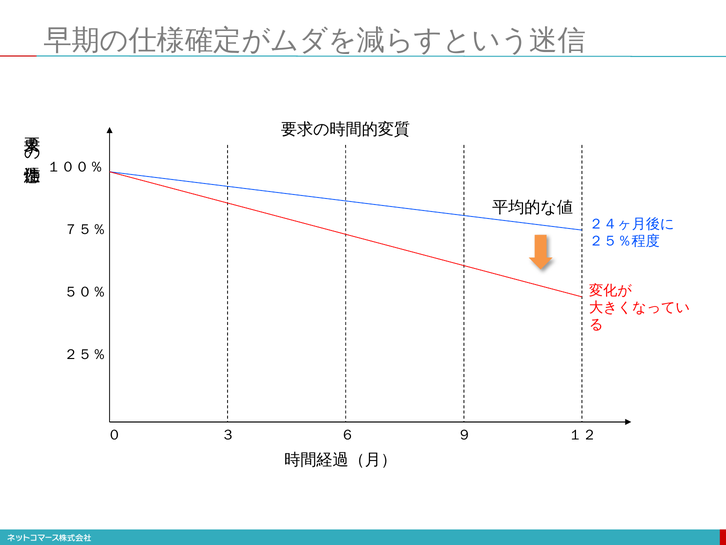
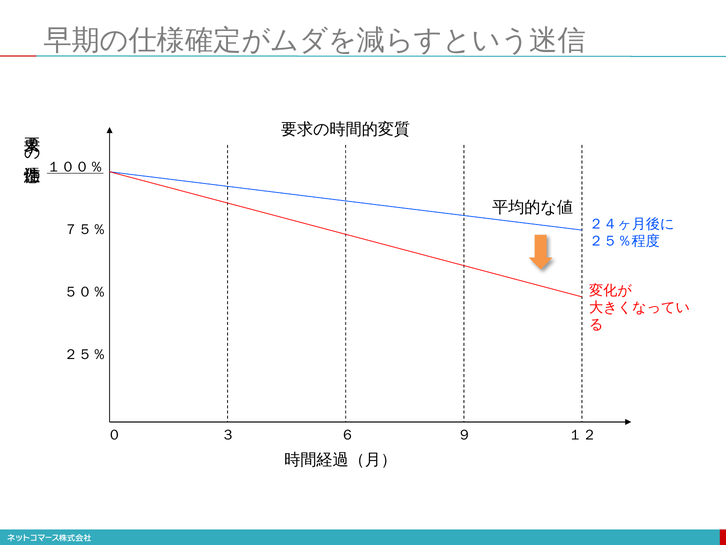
１００％ underline: none -> present
